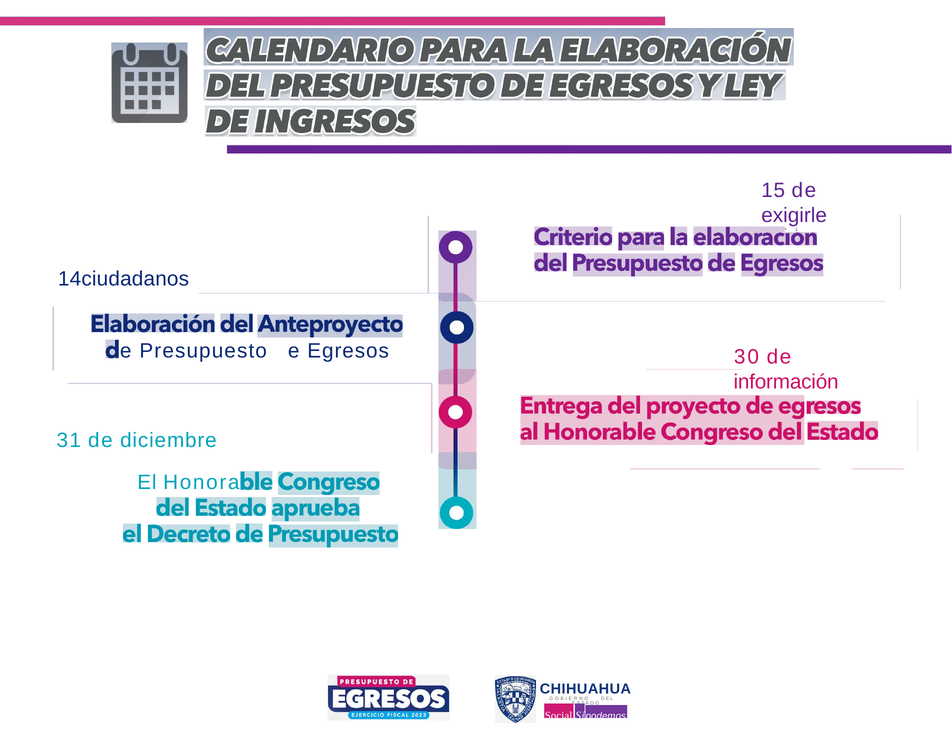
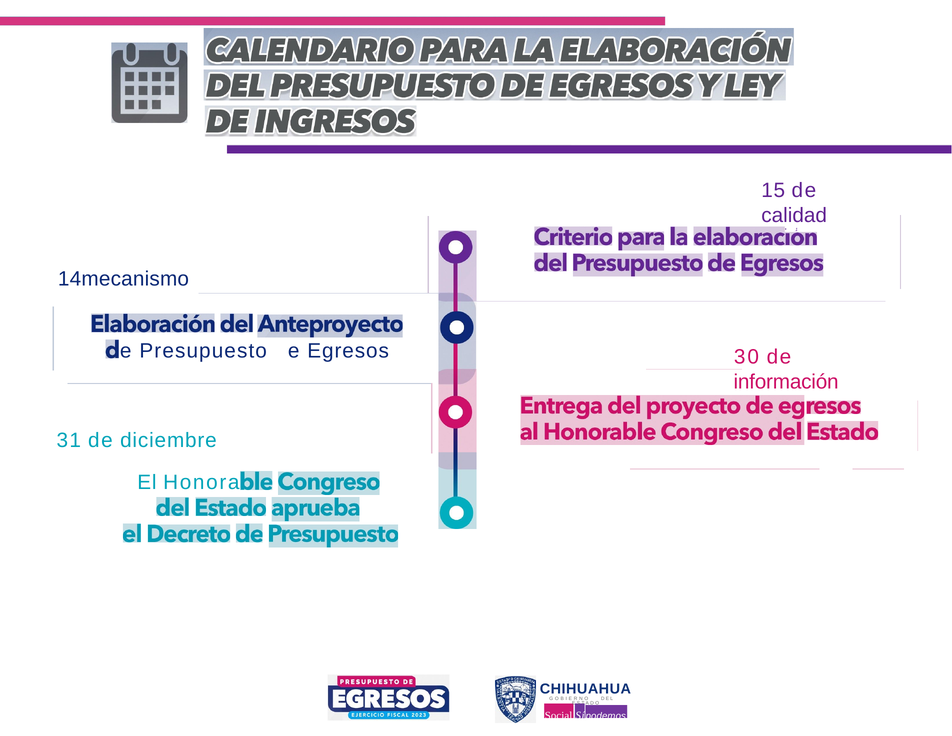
exigirle: exigirle -> calidad
14ciudadanos: 14ciudadanos -> 14mecanismo
